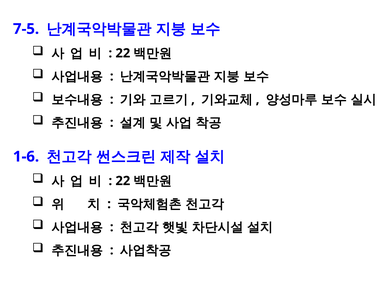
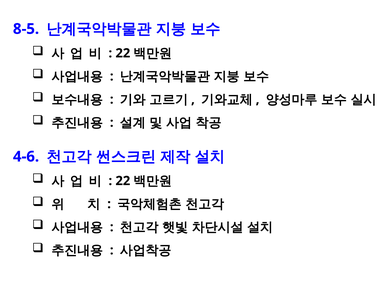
7-5: 7-5 -> 8-5
1-6: 1-6 -> 4-6
